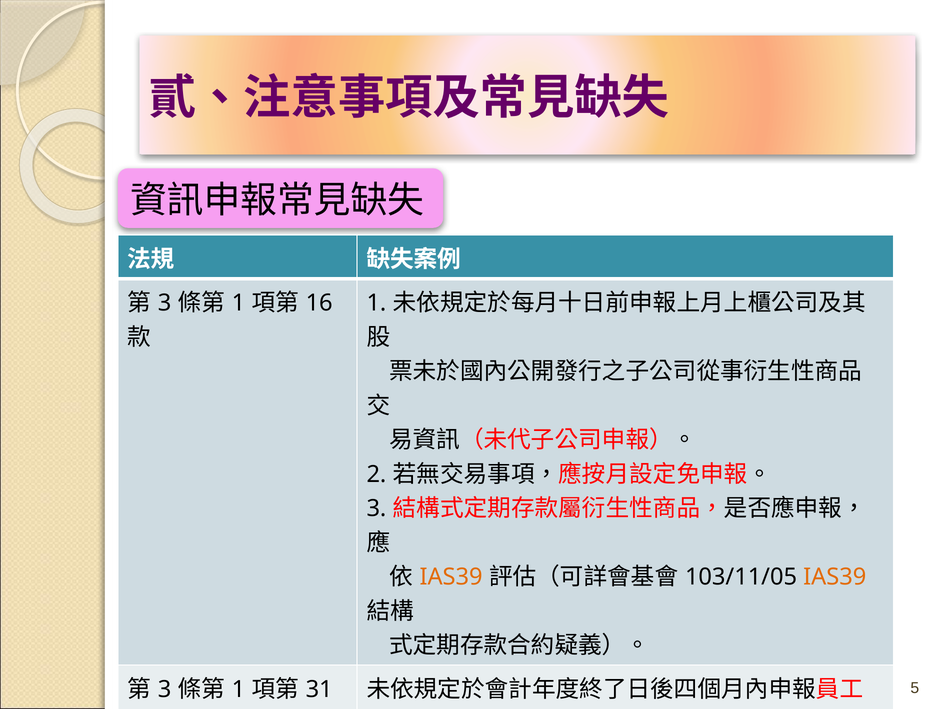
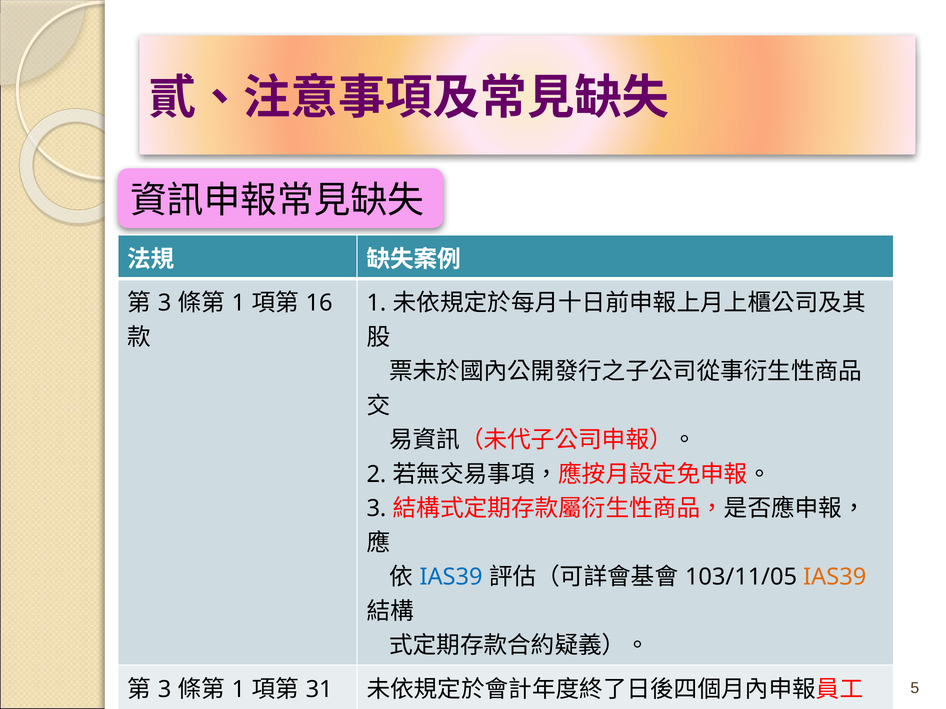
IAS39 at (451, 578) colour: orange -> blue
